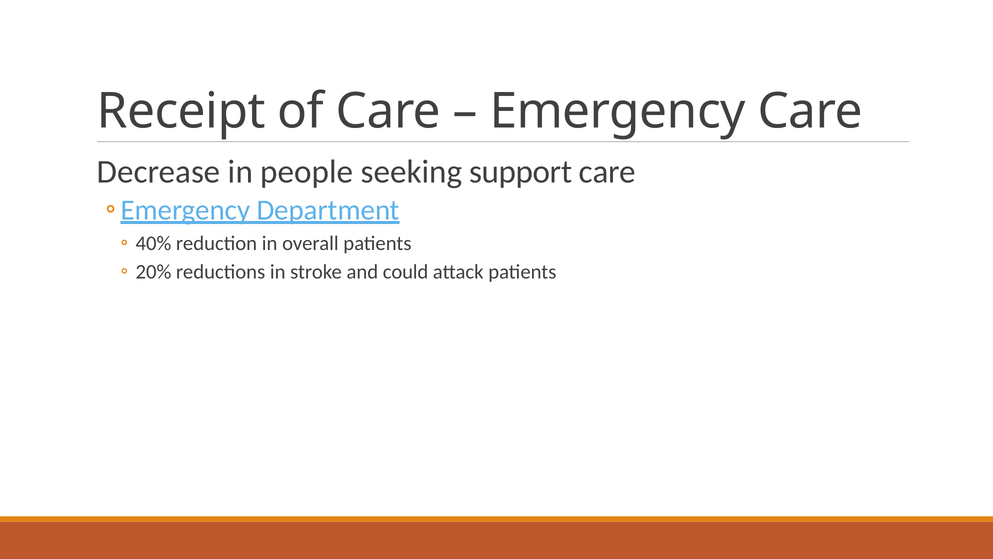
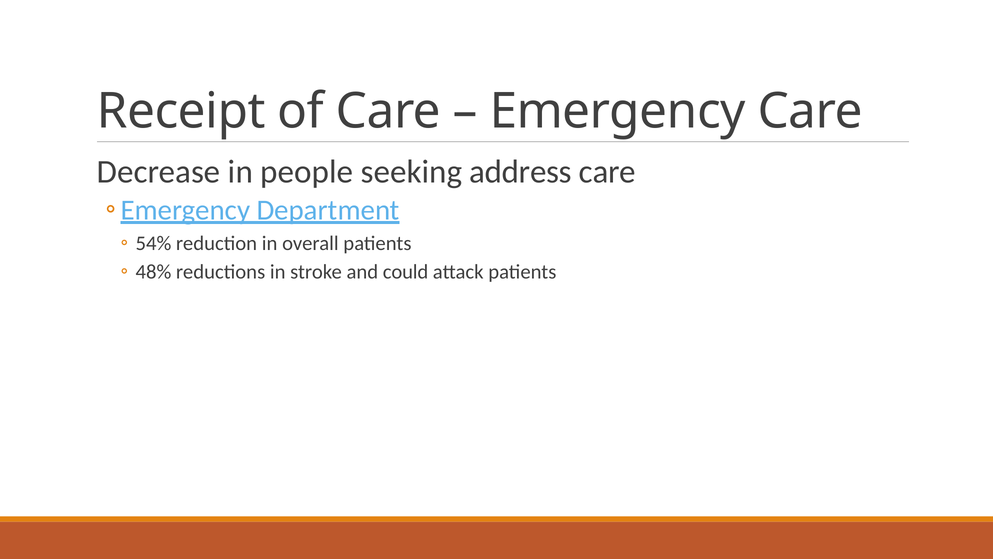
support: support -> address
40%: 40% -> 54%
20%: 20% -> 48%
